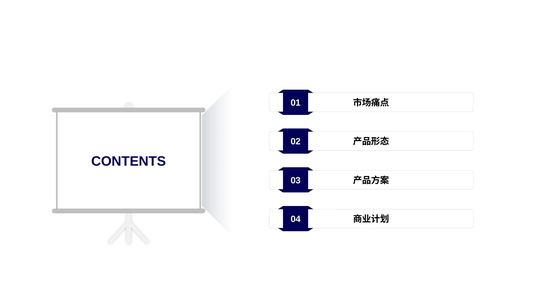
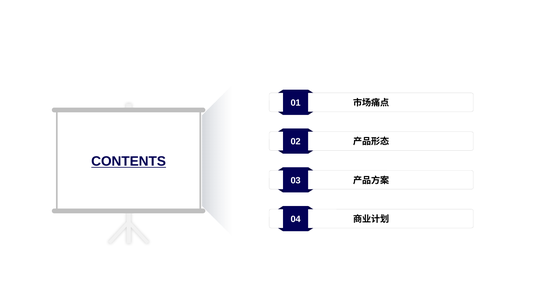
CONTENTS underline: none -> present
